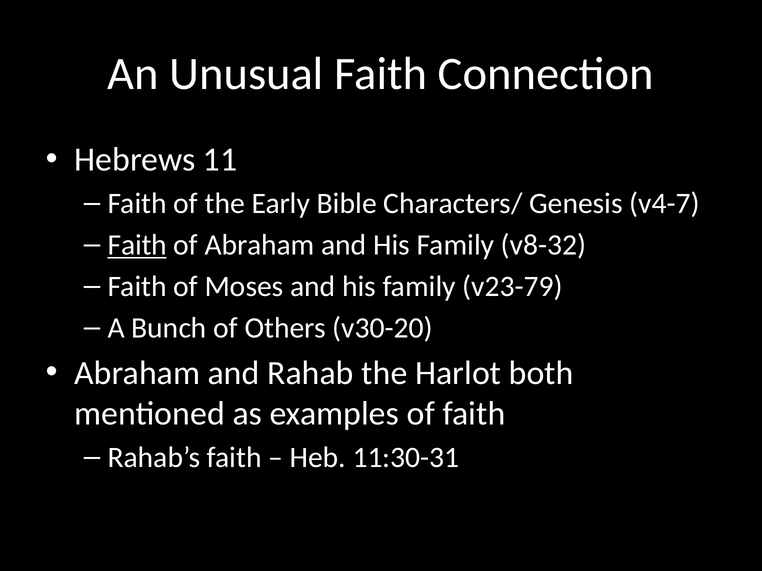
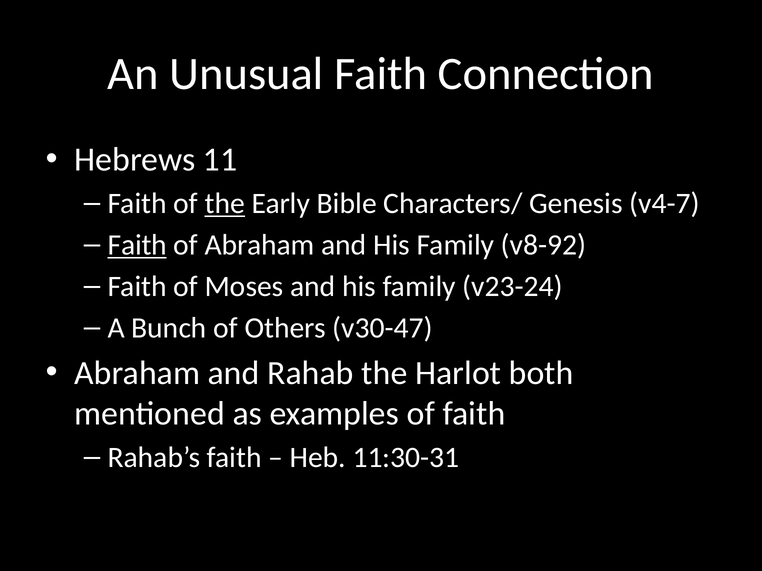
the at (225, 204) underline: none -> present
v8-32: v8-32 -> v8-92
v23-79: v23-79 -> v23-24
v30-20: v30-20 -> v30-47
